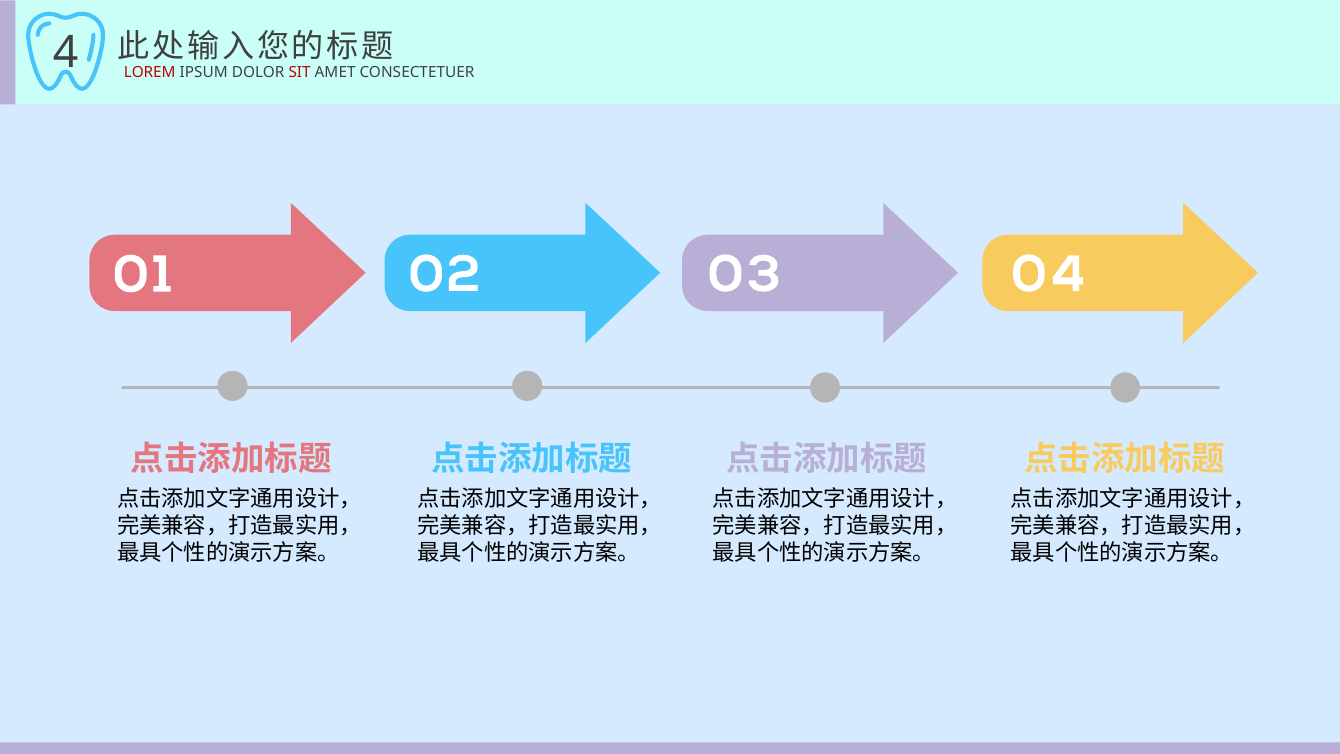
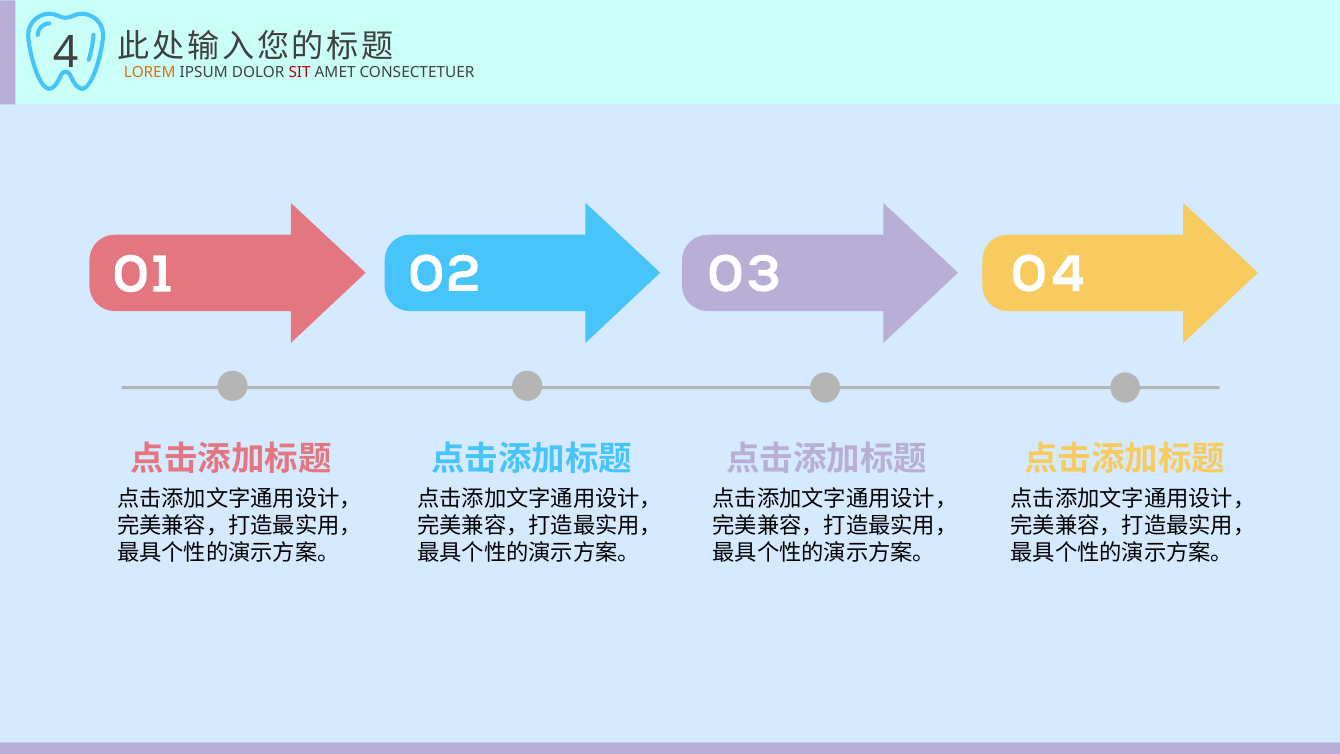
LOREM colour: red -> orange
